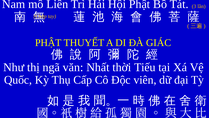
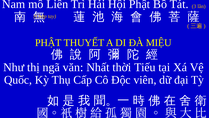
GIÁC: GIÁC -> MIỆU
